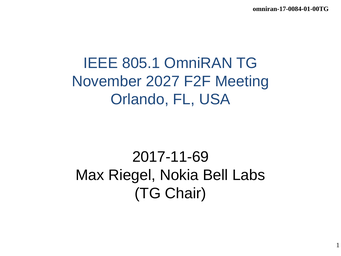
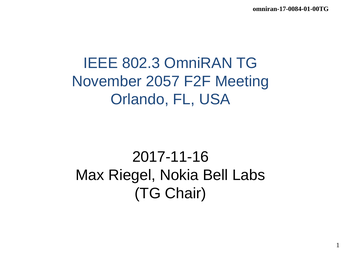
805.1: 805.1 -> 802.3
2027: 2027 -> 2057
2017-11-69: 2017-11-69 -> 2017-11-16
